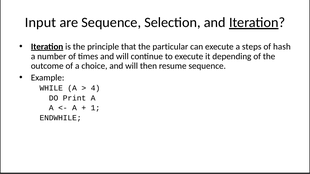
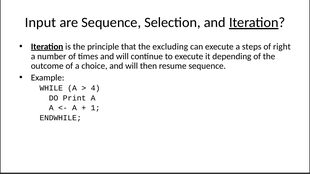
particular: particular -> excluding
hash: hash -> right
